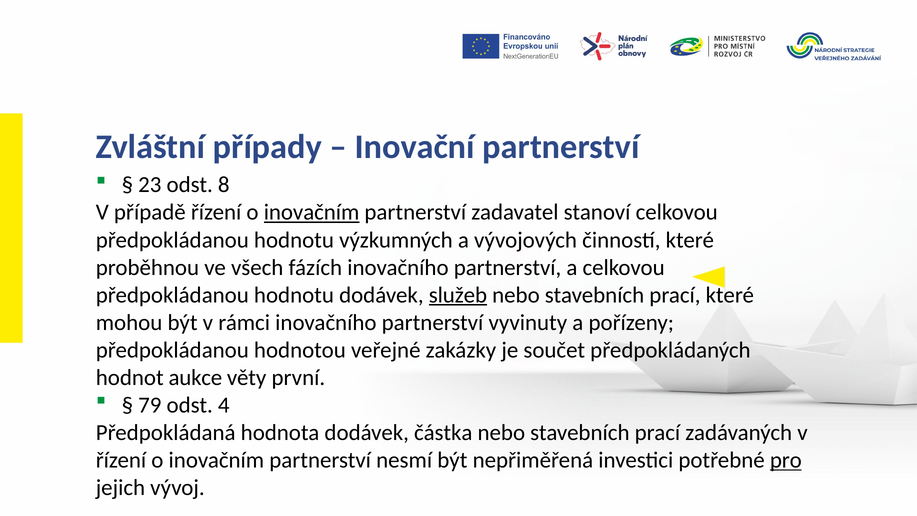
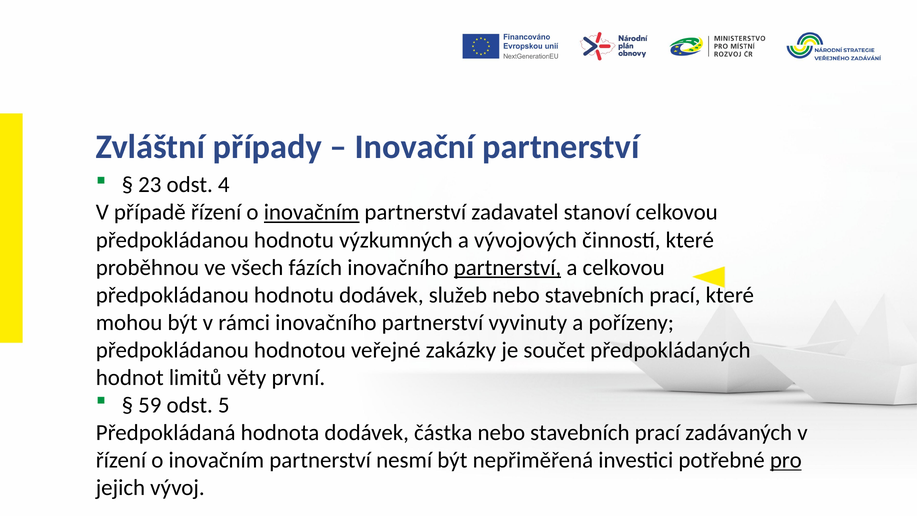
8: 8 -> 4
partnerství at (508, 267) underline: none -> present
služeb underline: present -> none
aukce: aukce -> limitů
79: 79 -> 59
4: 4 -> 5
